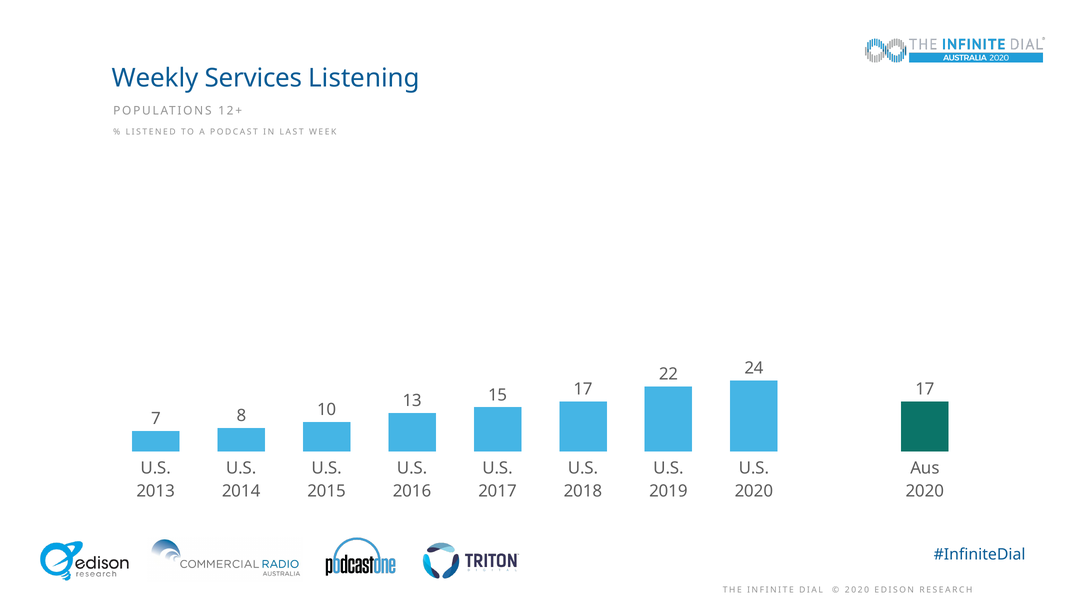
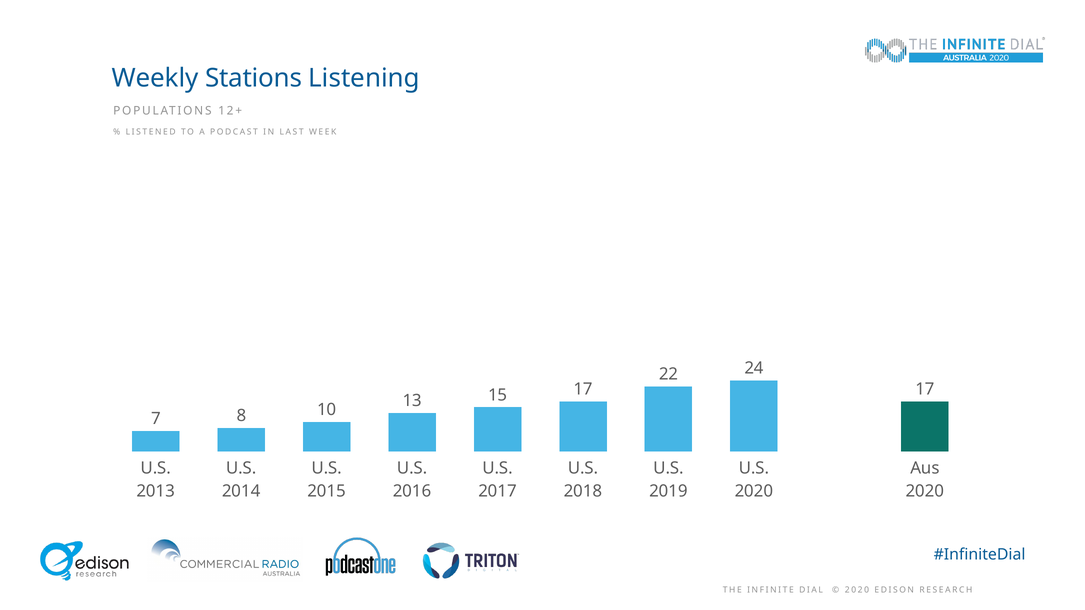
Services: Services -> Stations
